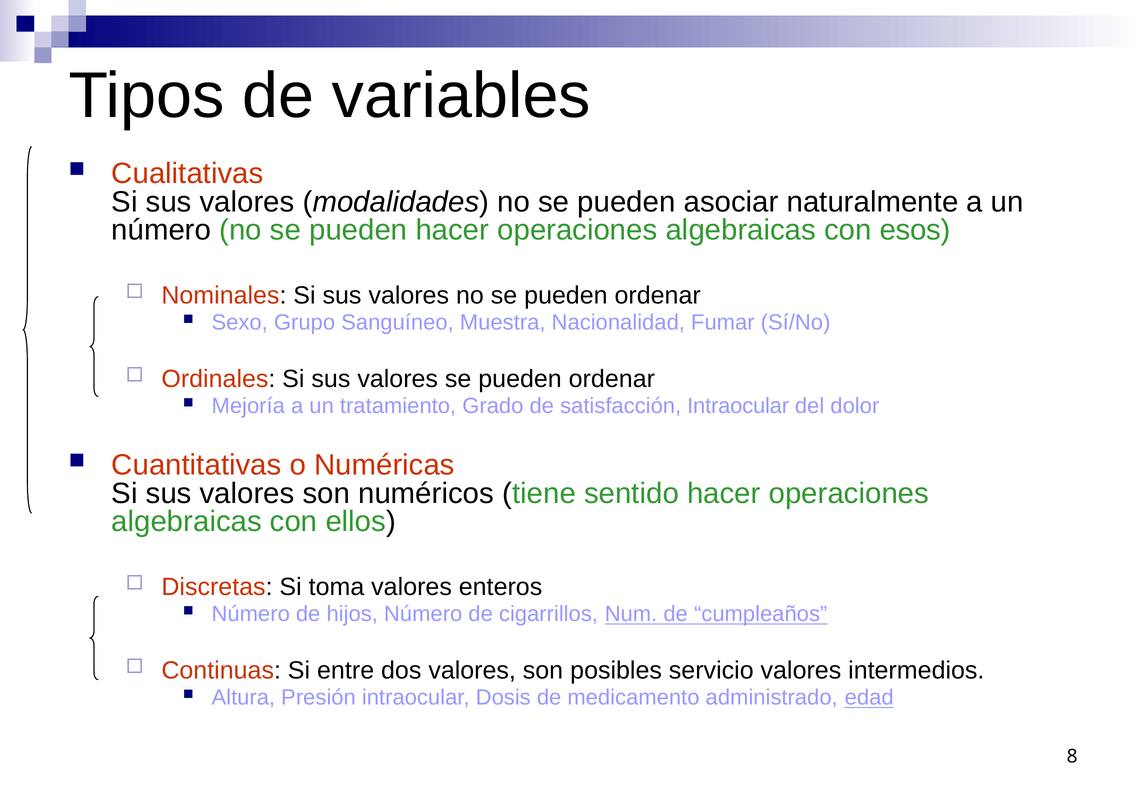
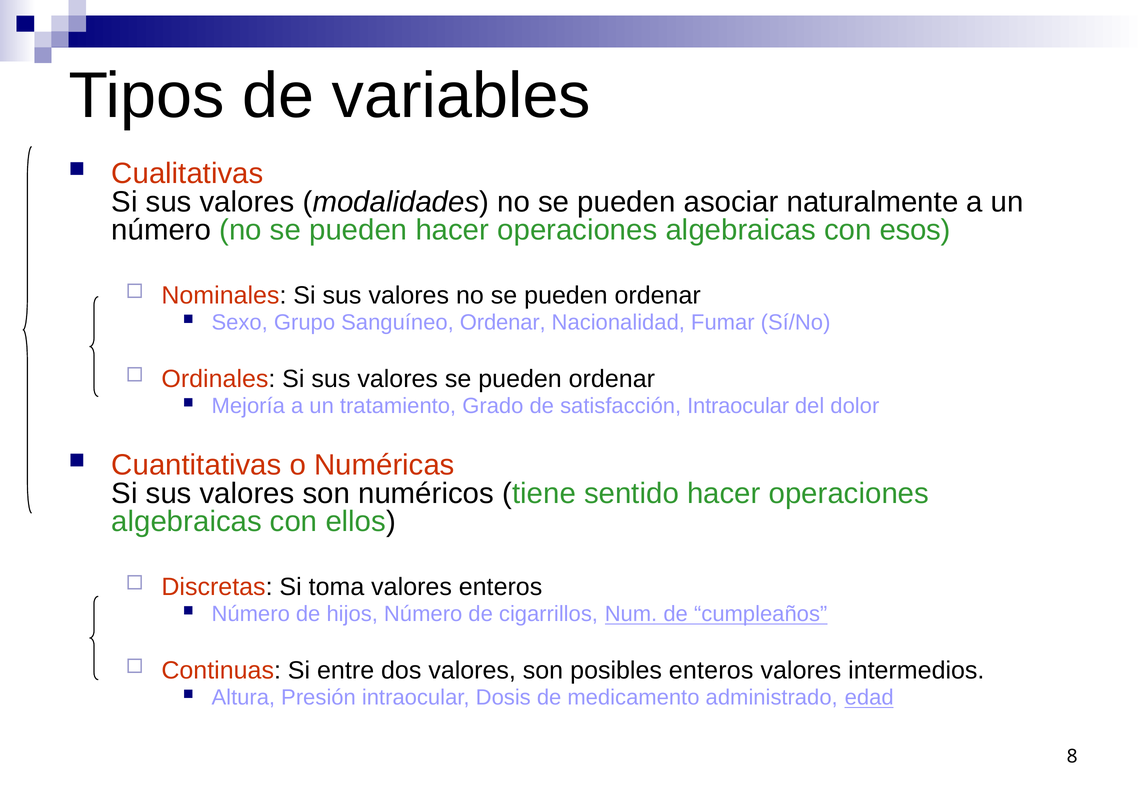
Sanguíneo Muestra: Muestra -> Ordenar
posibles servicio: servicio -> enteros
